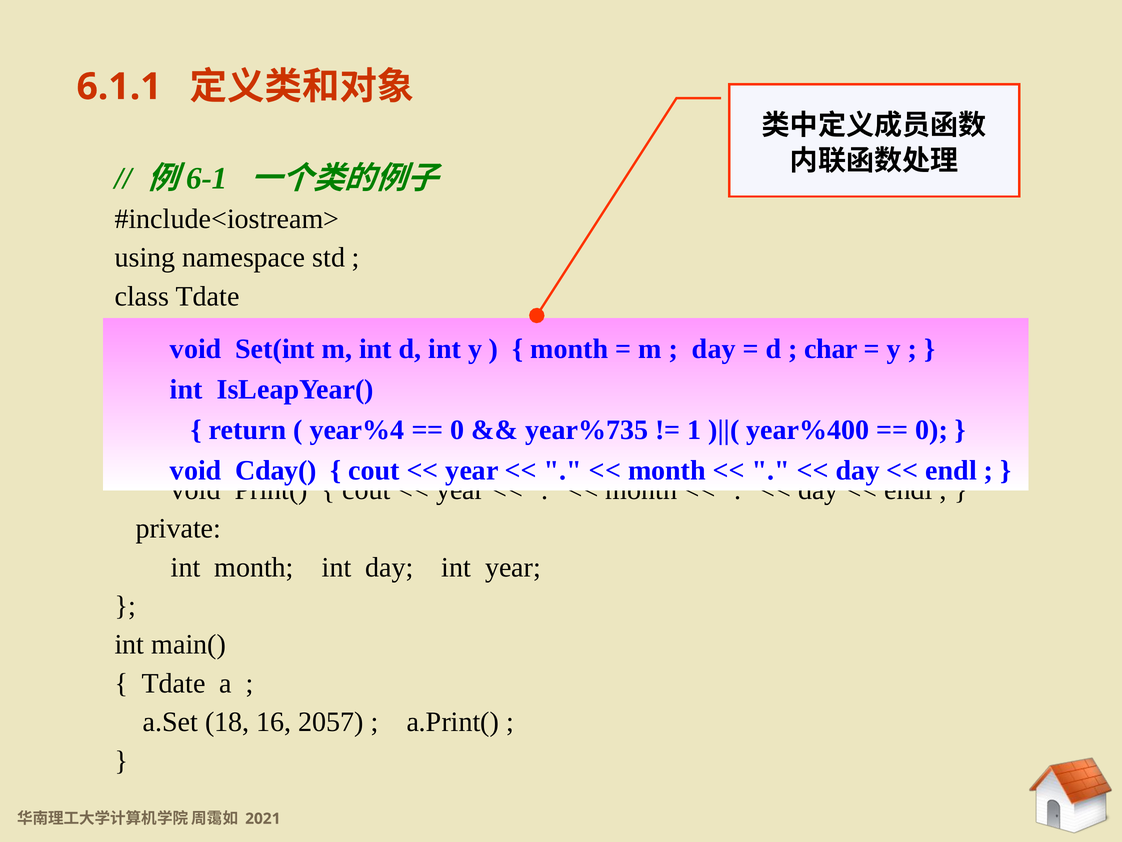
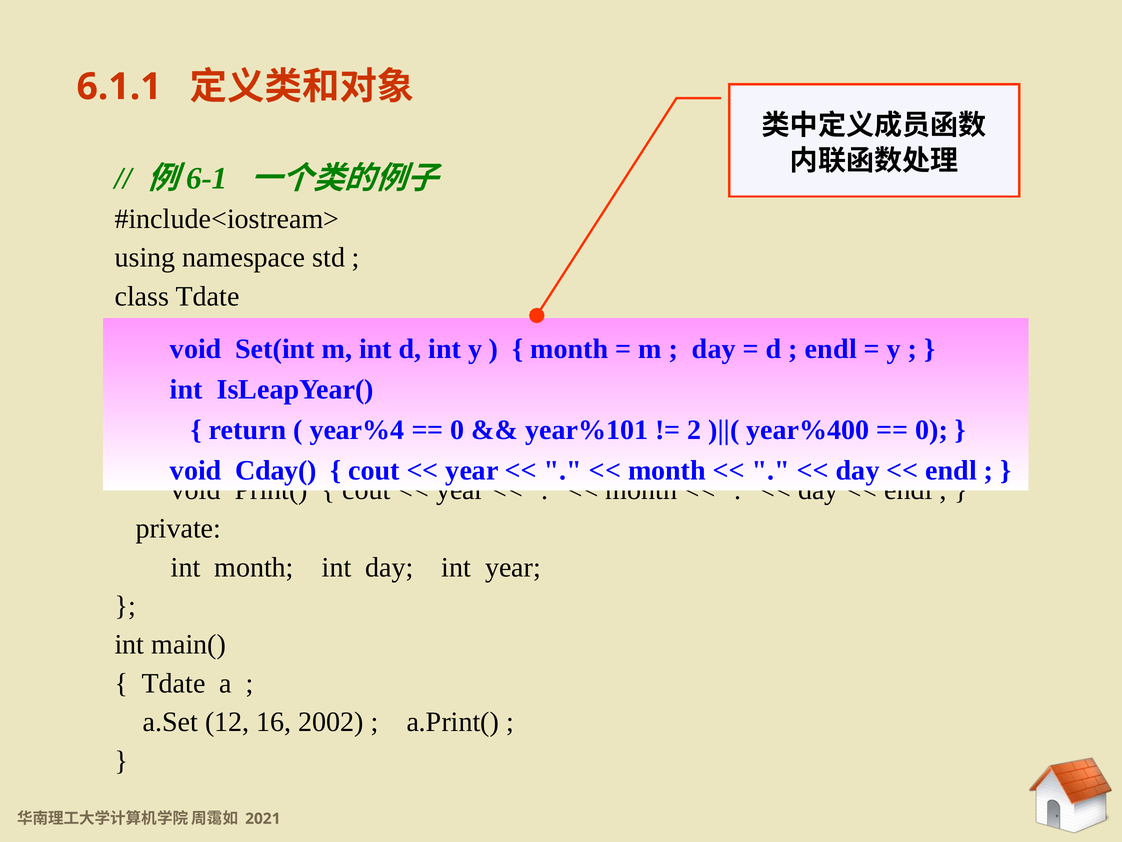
char at (831, 349): char -> endl
year%735: year%735 -> year%101
1: 1 -> 2
18: 18 -> 12
2057: 2057 -> 2002
